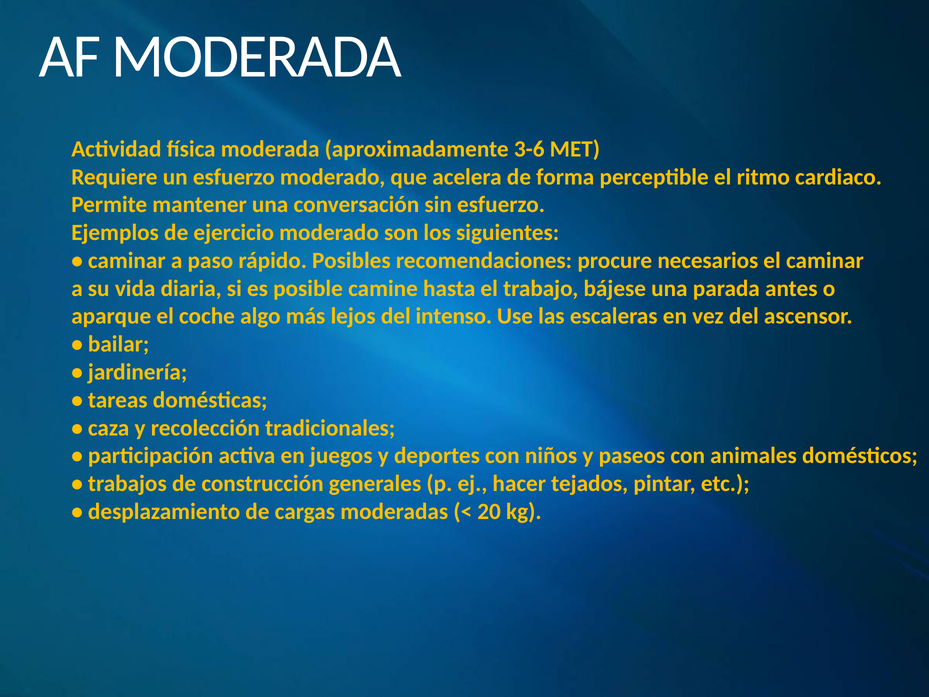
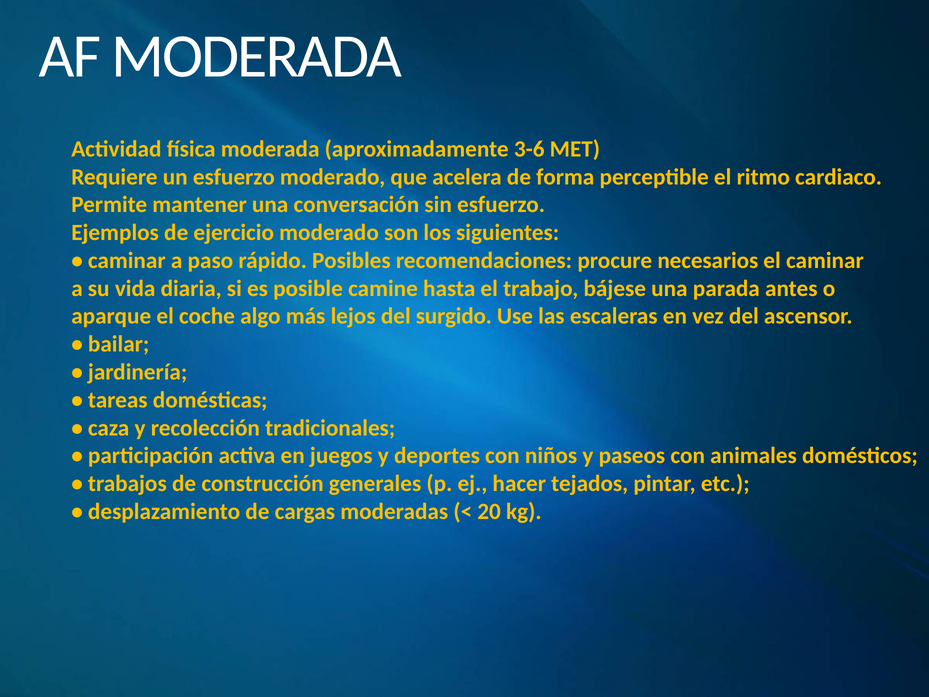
intenso: intenso -> surgido
